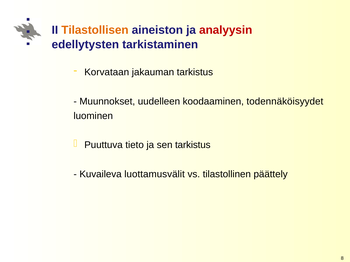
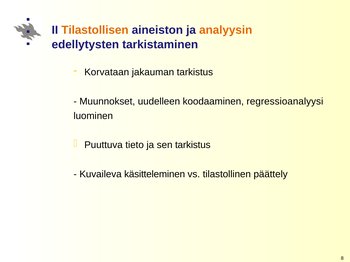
analyysin colour: red -> orange
todennäköisyydet: todennäköisyydet -> regressioanalyysi
luottamusvälit: luottamusvälit -> käsitteleminen
